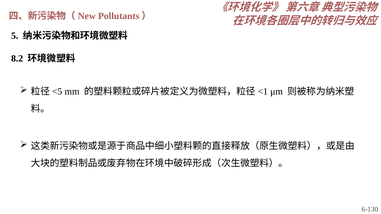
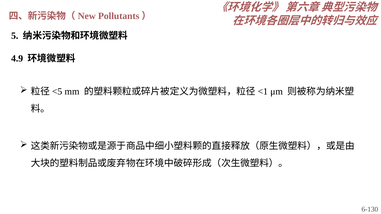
8.2: 8.2 -> 4.9
